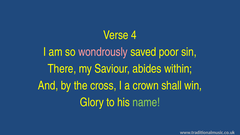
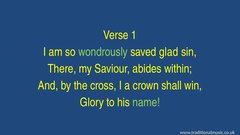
4: 4 -> 1
wondrously colour: pink -> light green
poor: poor -> glad
